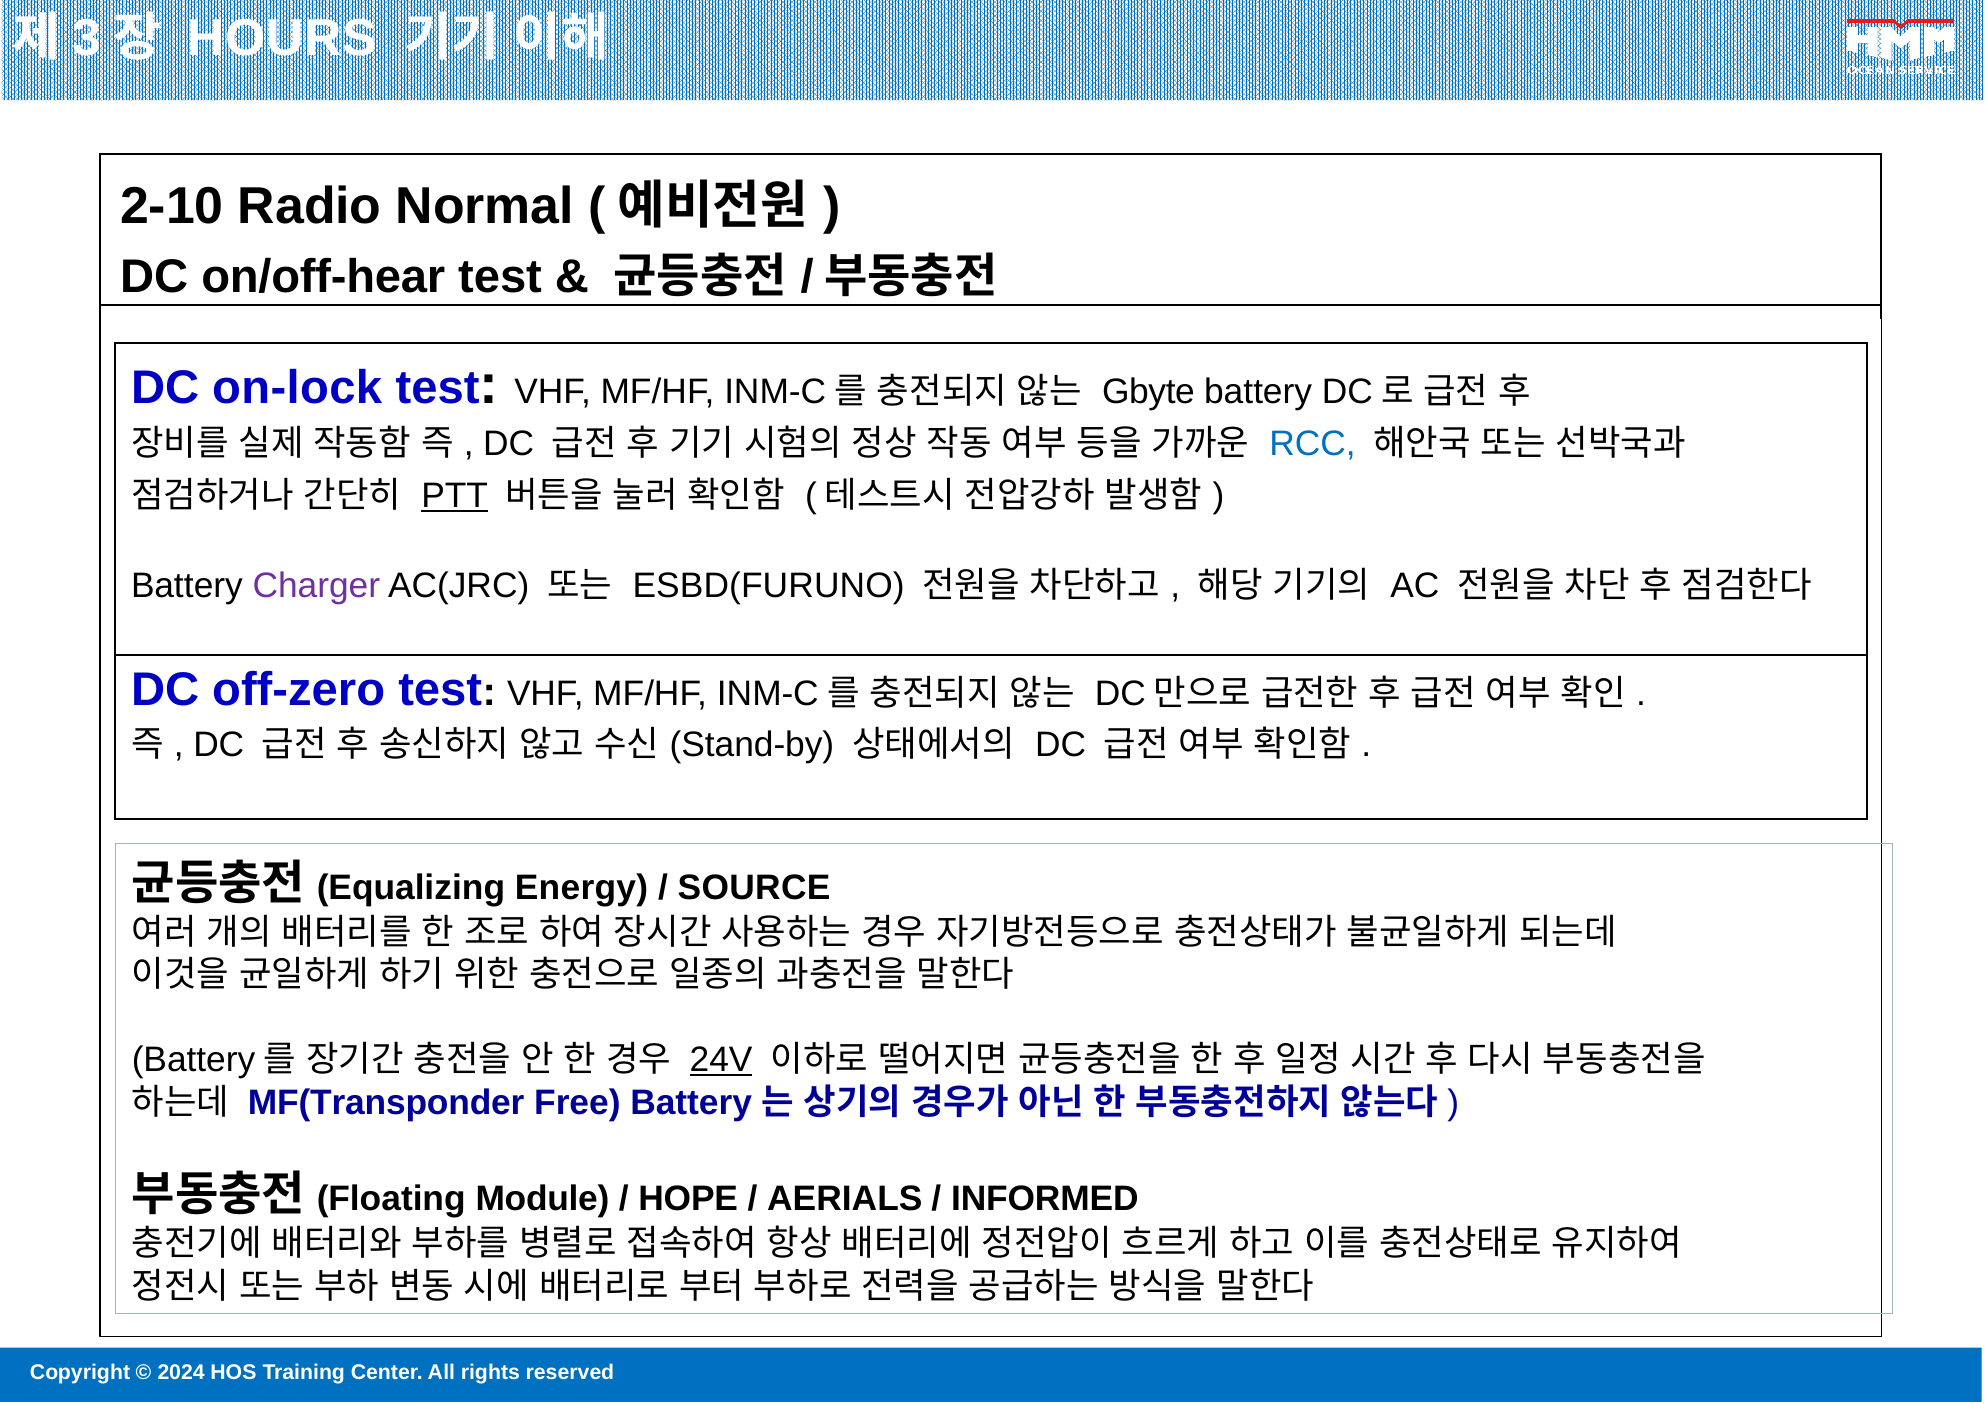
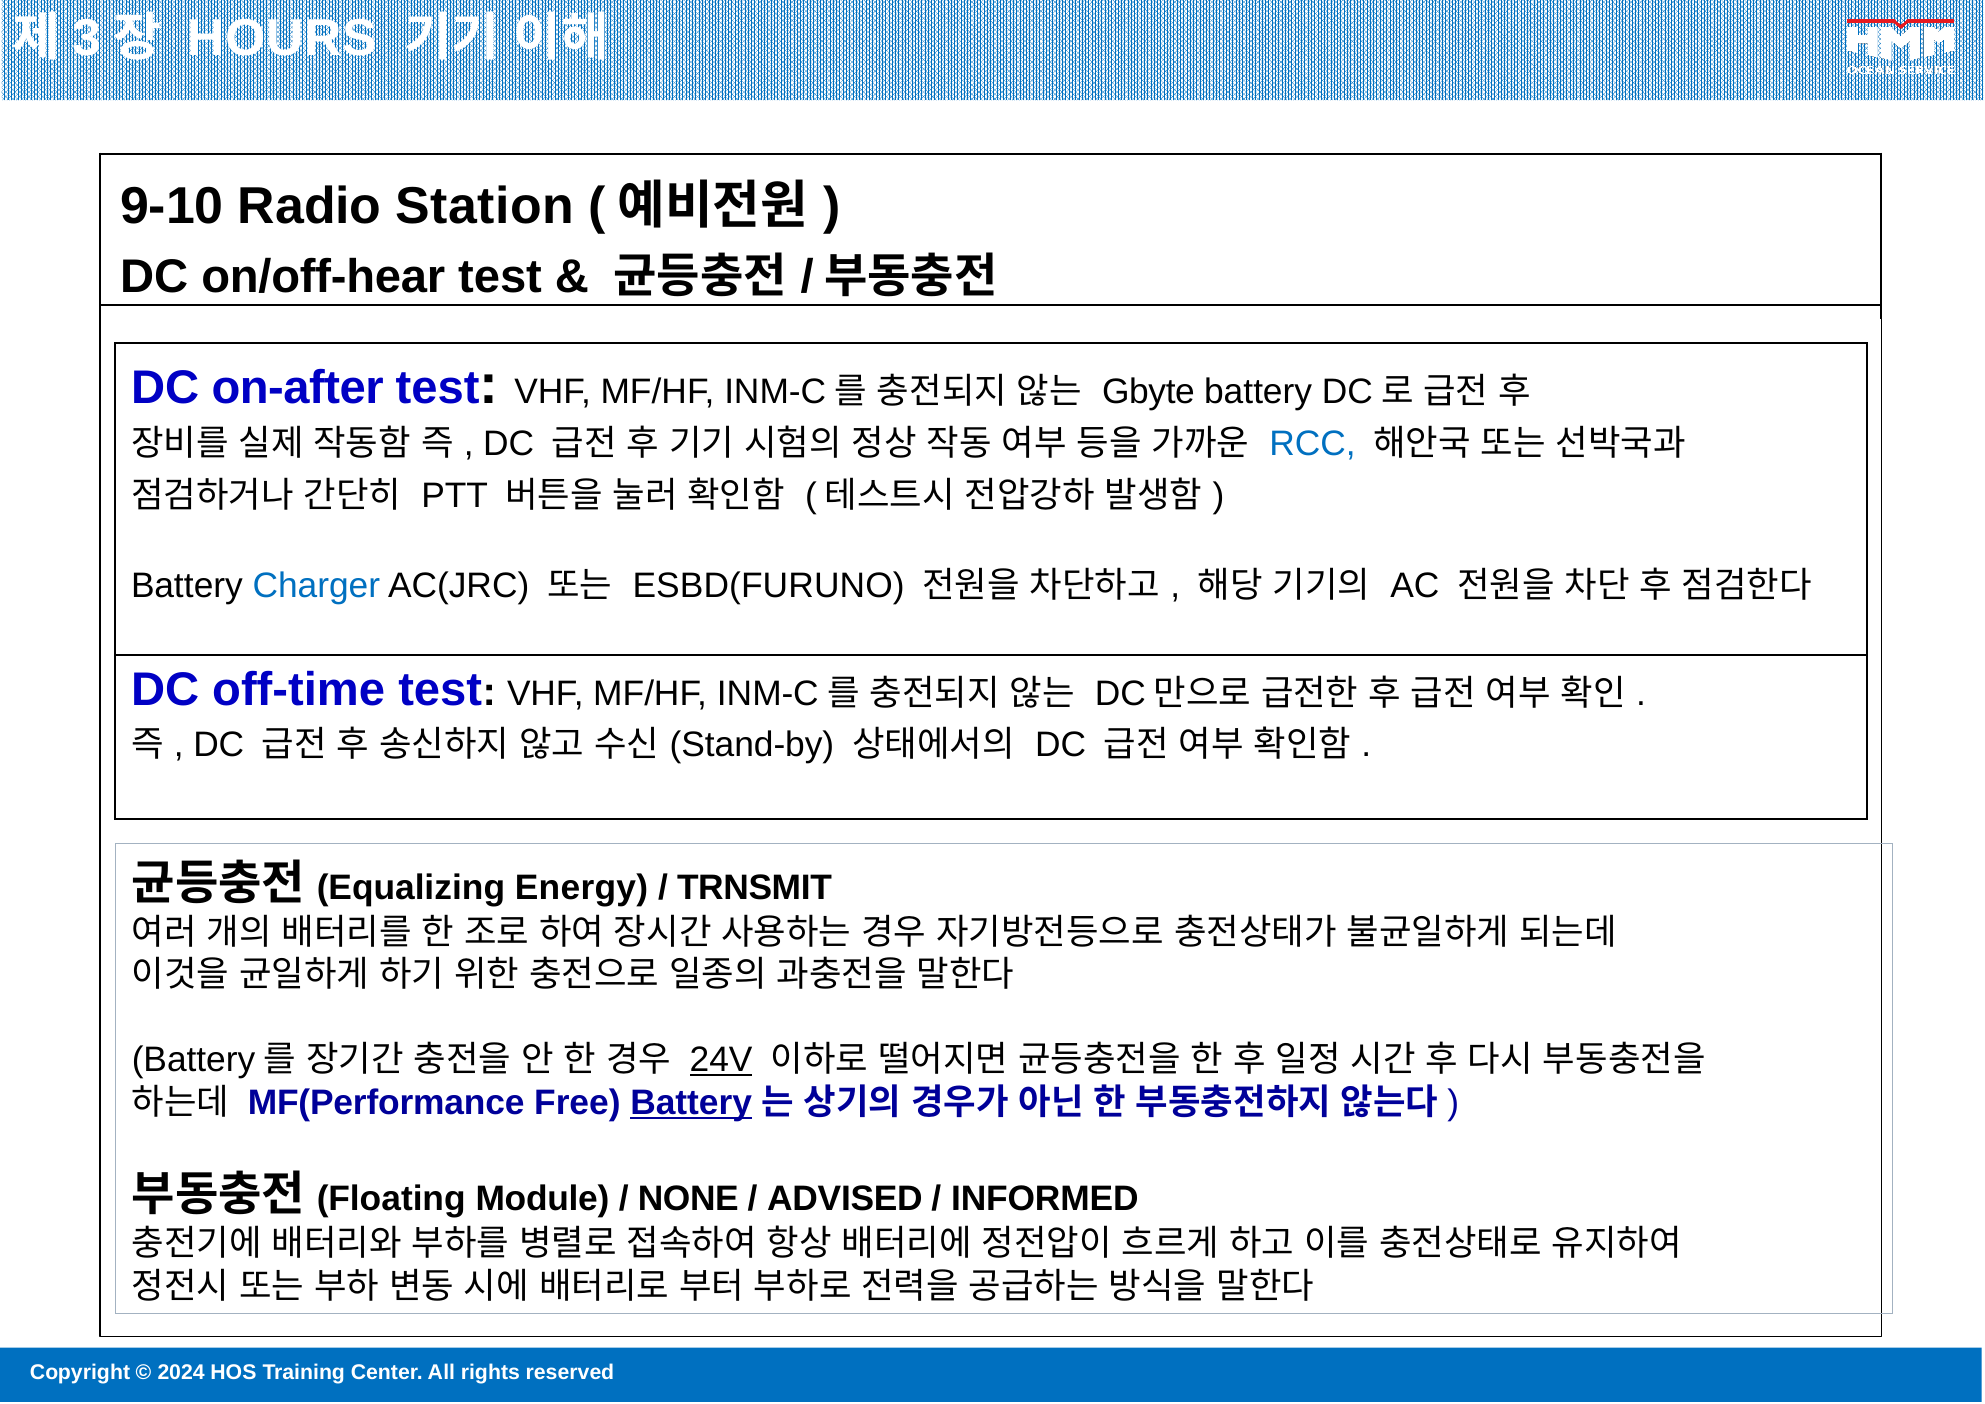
2-10: 2-10 -> 9-10
Normal: Normal -> Station
on-lock: on-lock -> on-after
PTT underline: present -> none
Charger colour: purple -> blue
off-zero: off-zero -> off-time
SOURCE: SOURCE -> TRNSMIT
MF(Transponder: MF(Transponder -> MF(Performance
Battery at (691, 1102) underline: none -> present
HOPE: HOPE -> NONE
AERIALS: AERIALS -> ADVISED
